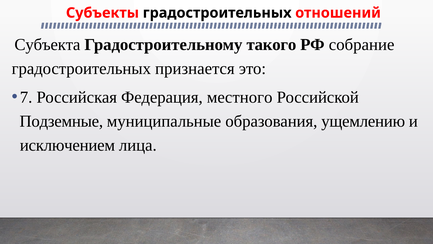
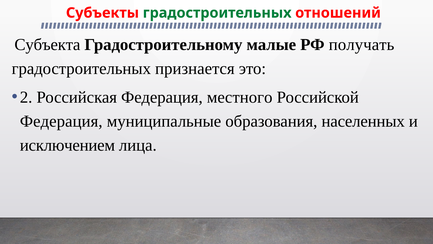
градостроительных at (217, 13) colour: black -> green
такого: такого -> малые
собрание: собрание -> получать
7: 7 -> 2
Подземные at (61, 121): Подземные -> Федерация
ущемлению: ущемлению -> населенных
